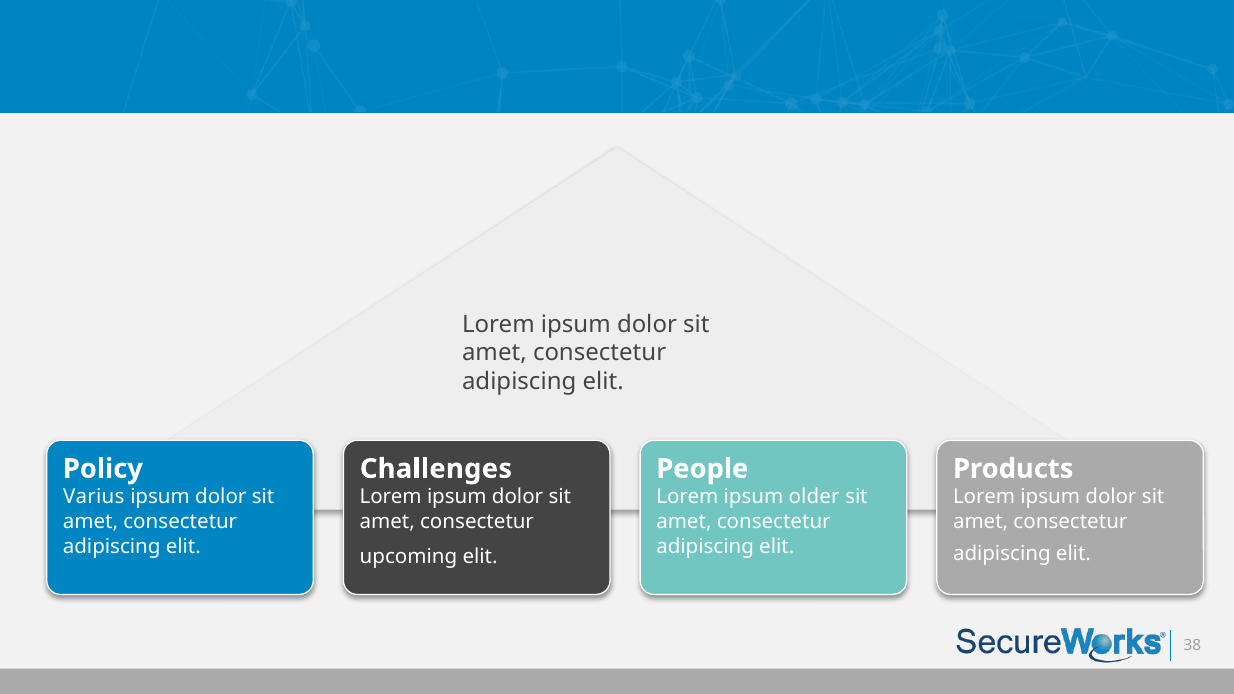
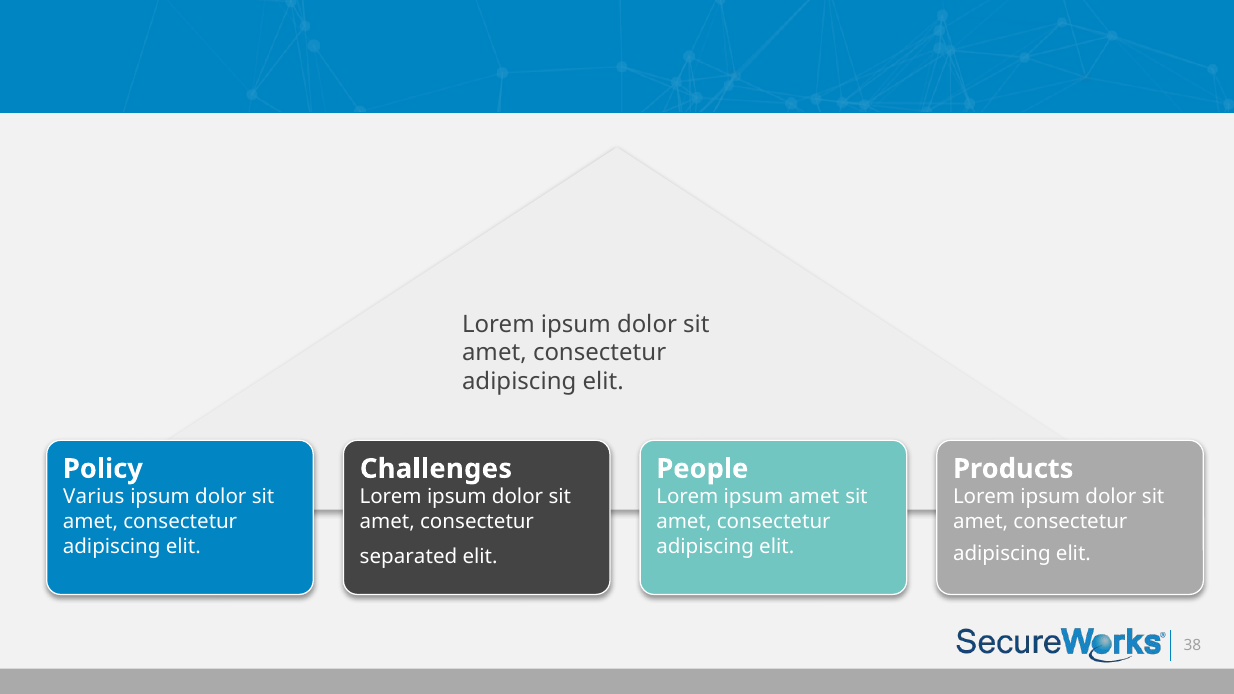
ipsum older: older -> amet
upcoming: upcoming -> separated
